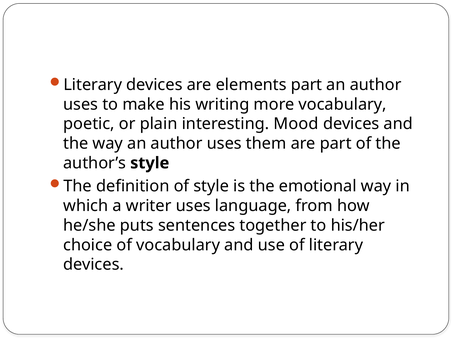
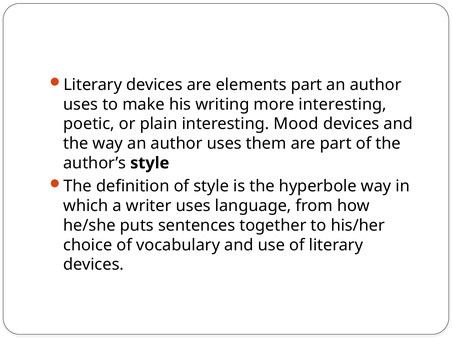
more vocabulary: vocabulary -> interesting
emotional: emotional -> hyperbole
